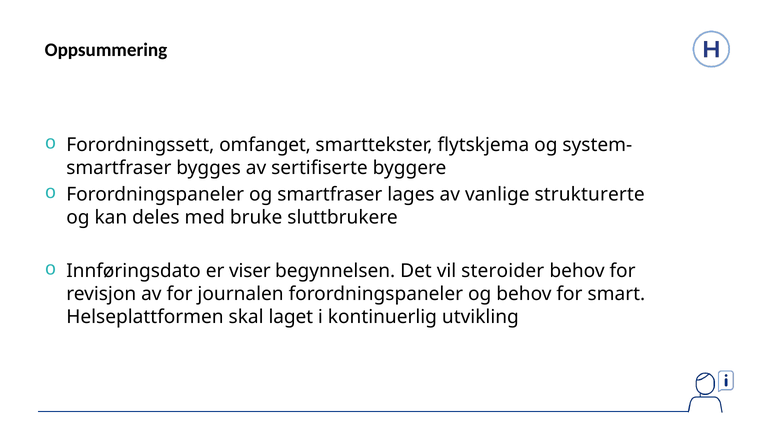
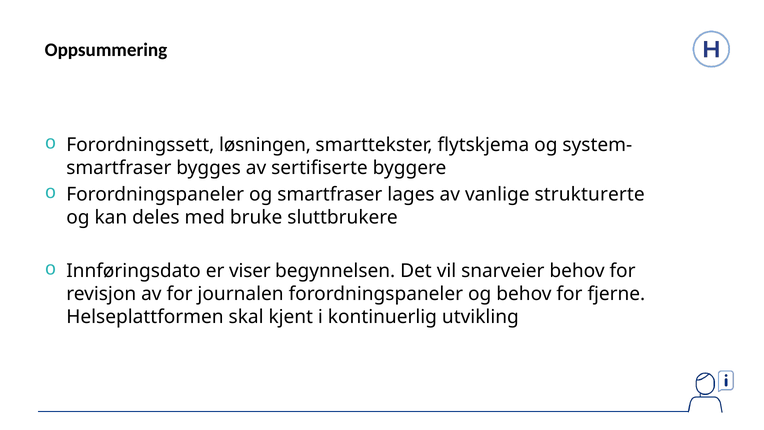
omfanget: omfanget -> løsningen
steroider: steroider -> snarveier
smart: smart -> fjerne
laget: laget -> kjent
